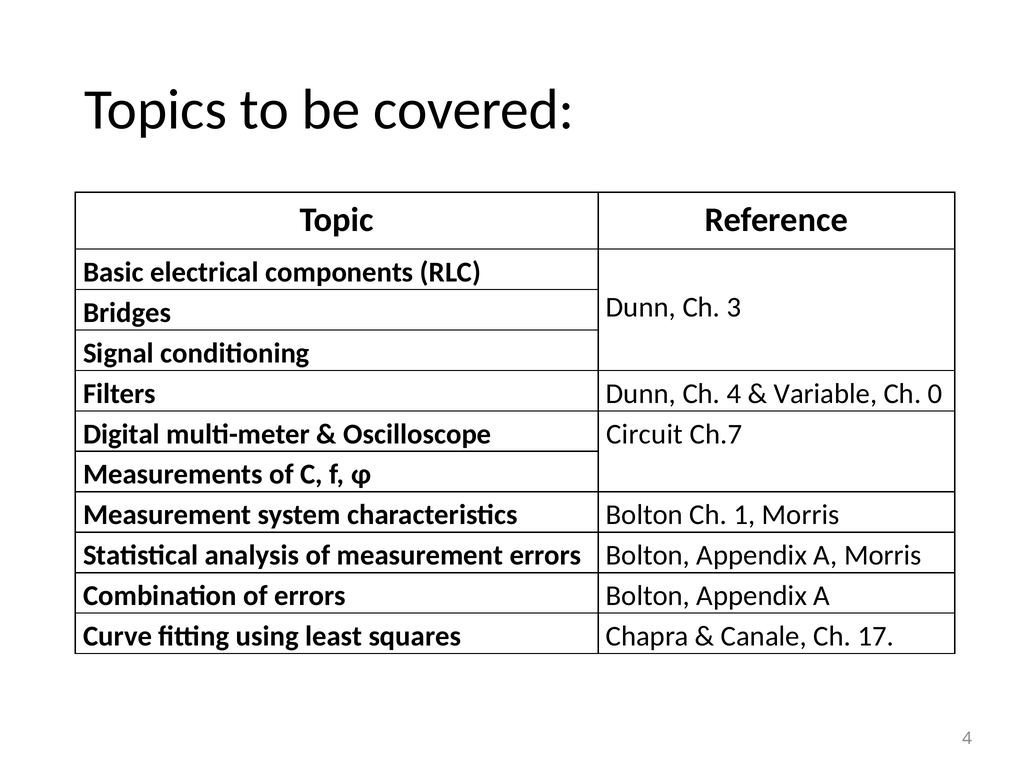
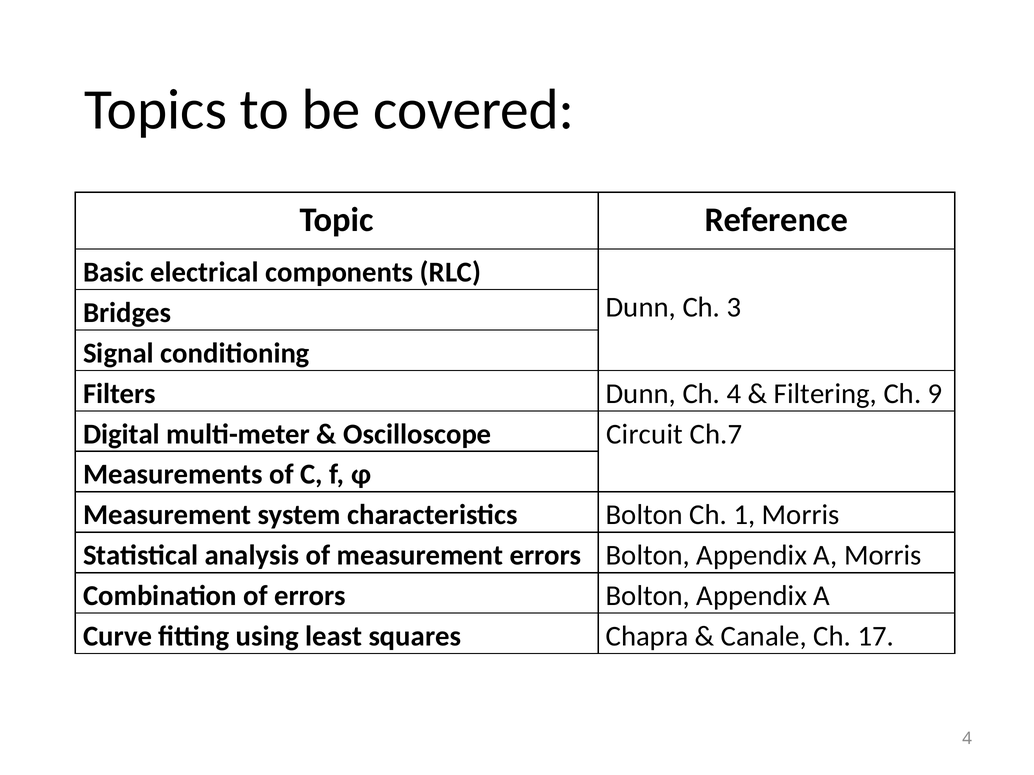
Variable: Variable -> Filtering
0: 0 -> 9
